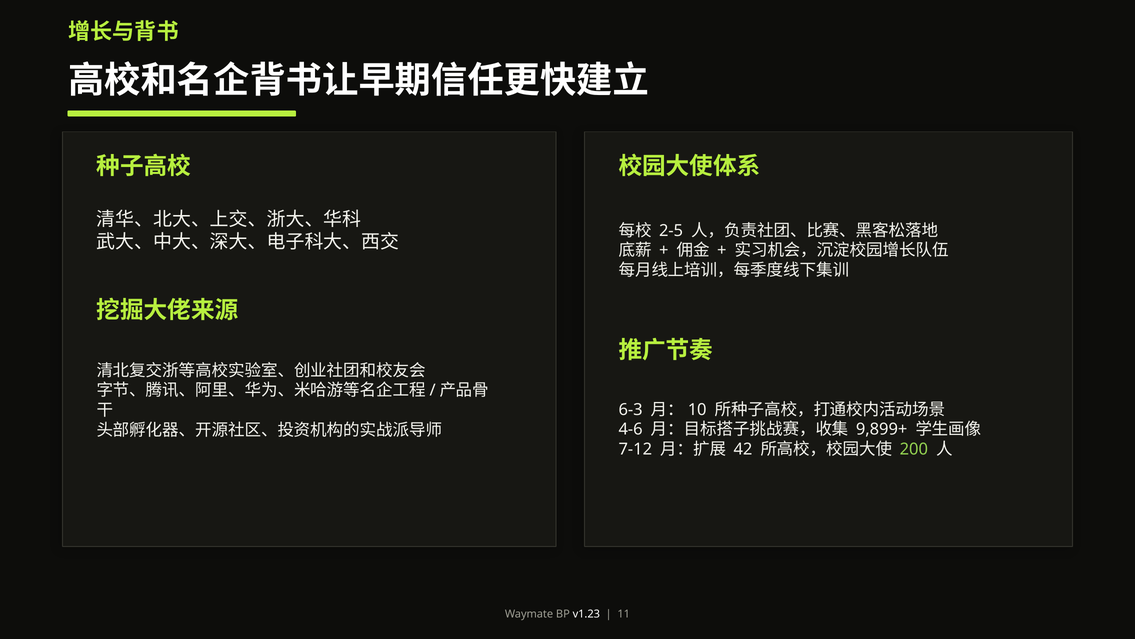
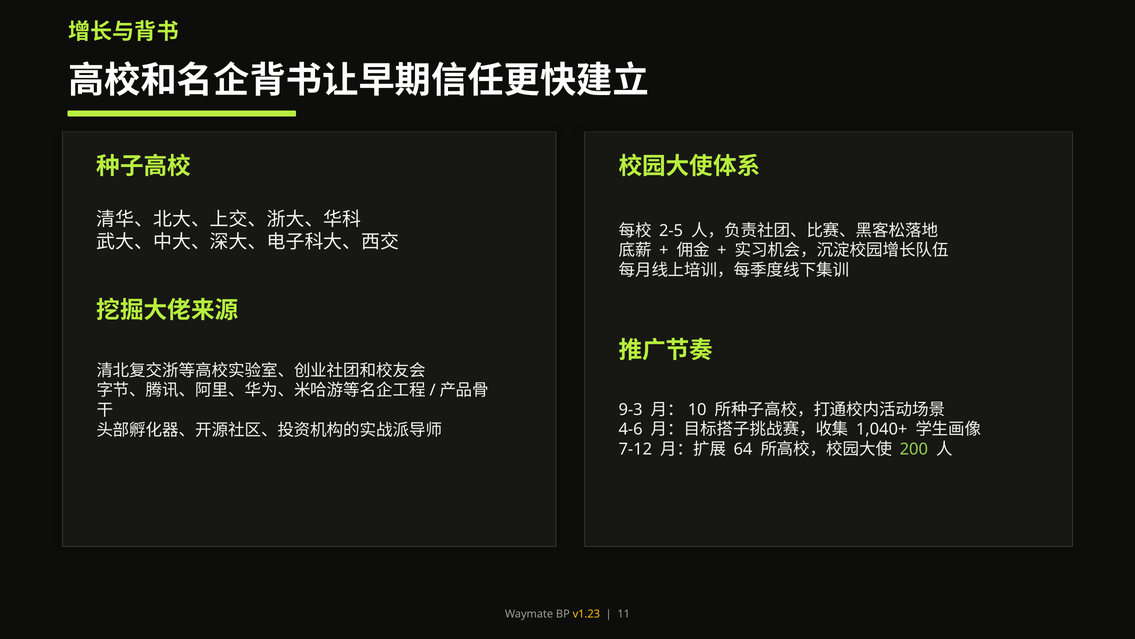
6-3: 6-3 -> 9-3
9,899+: 9,899+ -> 1,040+
42: 42 -> 64
v1.23 colour: white -> yellow
